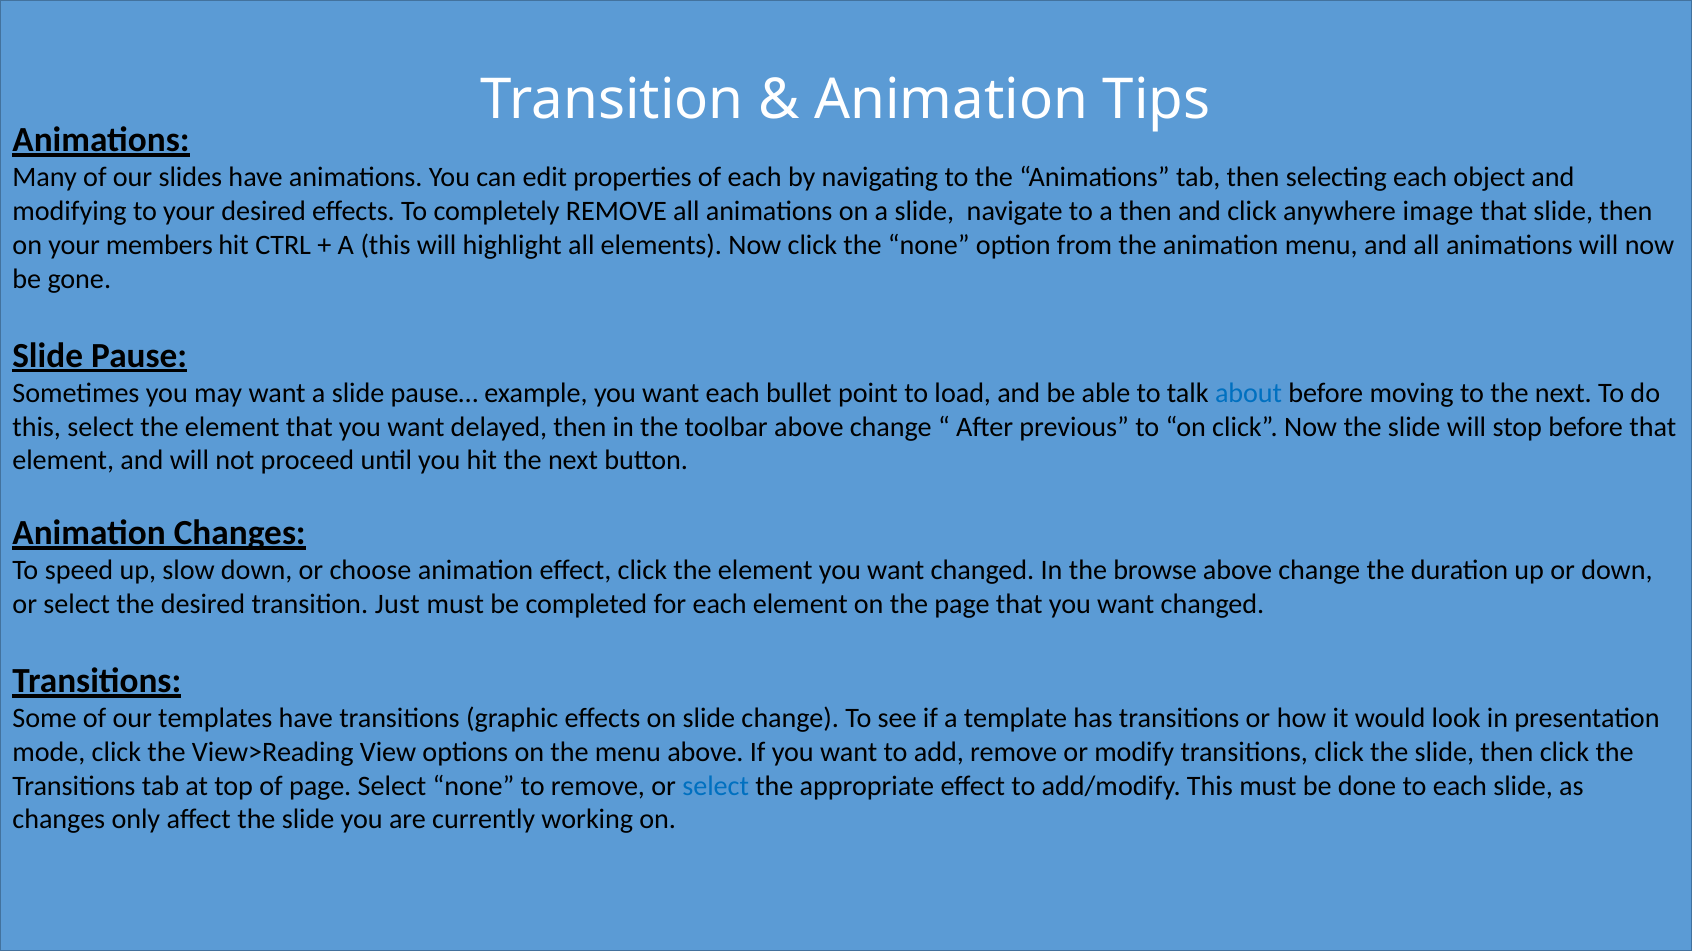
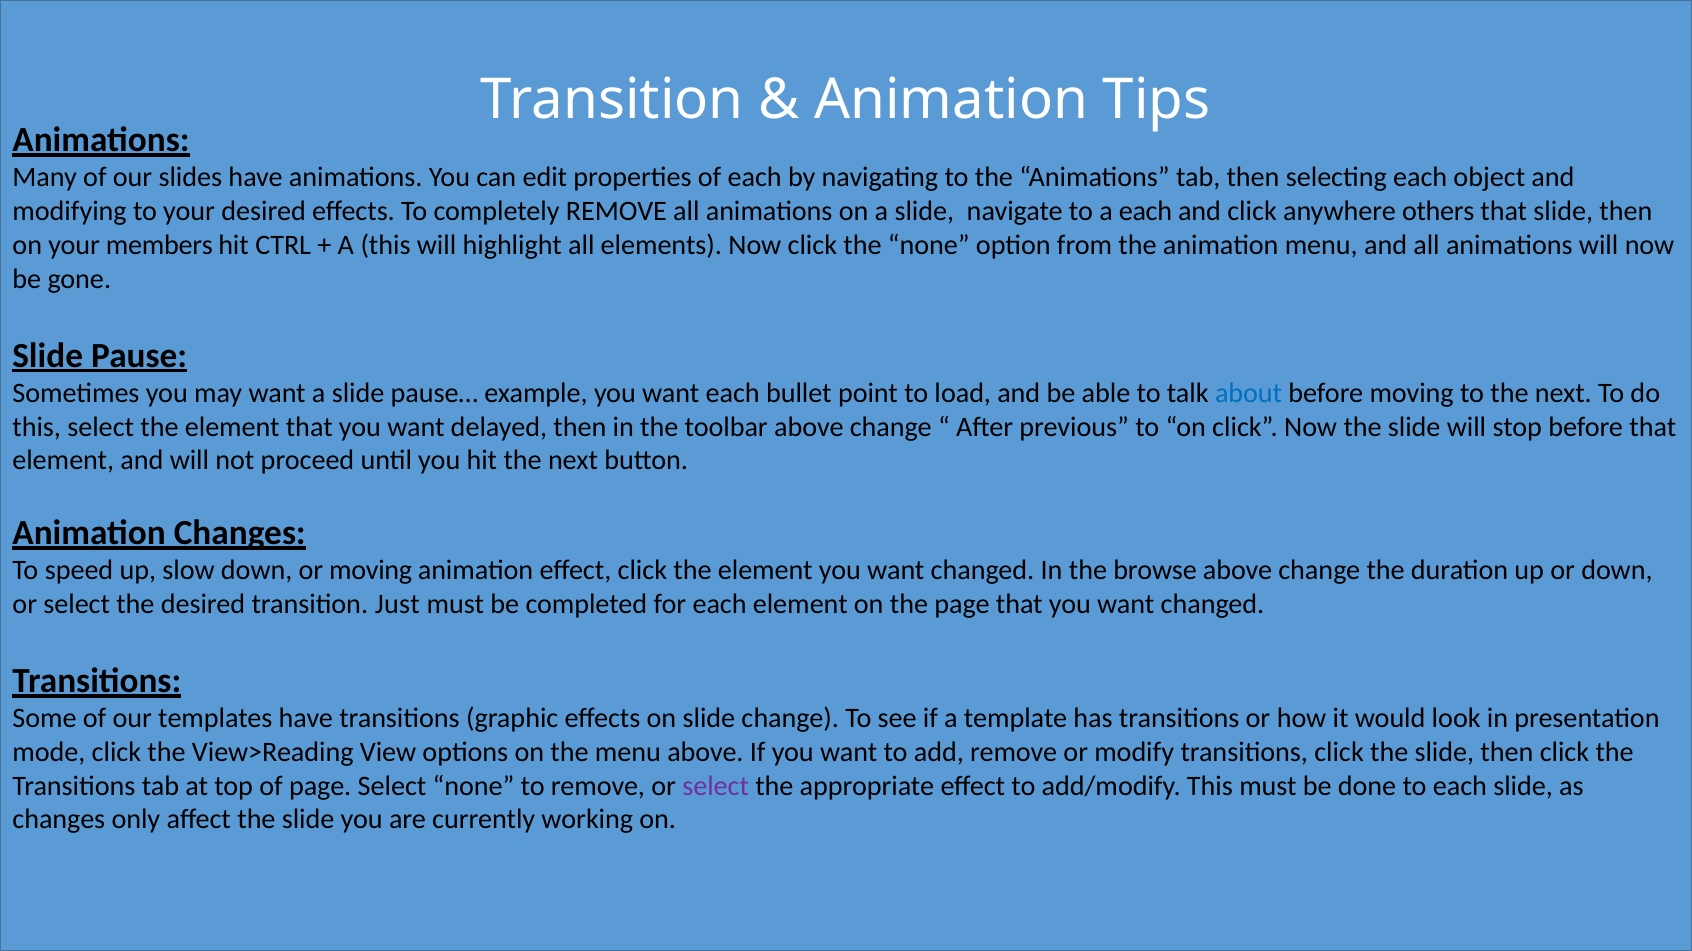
a then: then -> each
image: image -> others
or choose: choose -> moving
select at (716, 787) colour: blue -> purple
